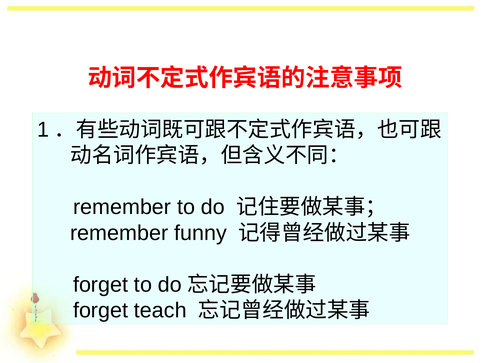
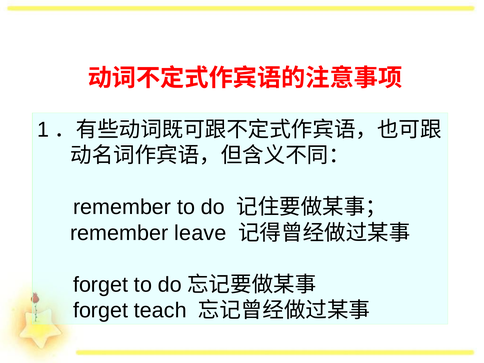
funny: funny -> leave
